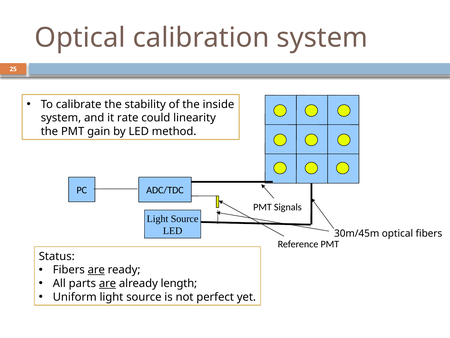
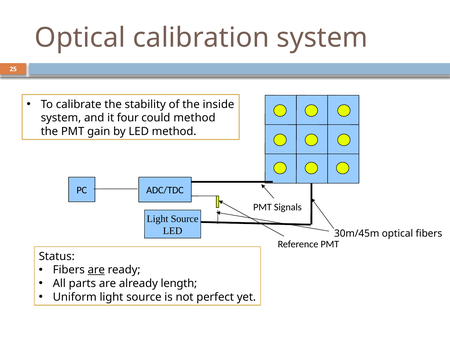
rate: rate -> four
could linearity: linearity -> method
are at (108, 283) underline: present -> none
